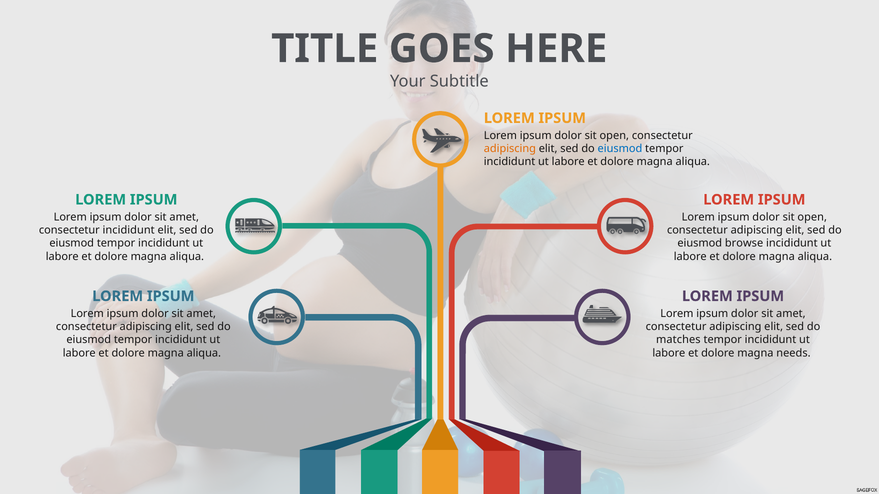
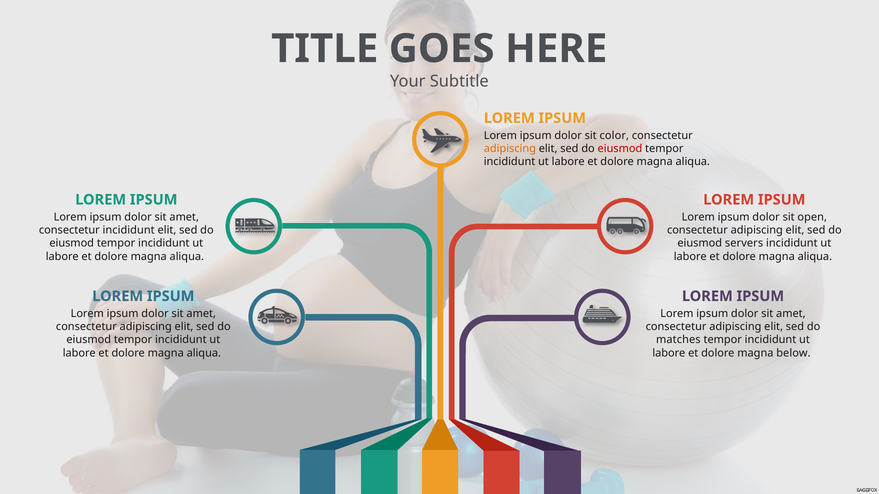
open at (614, 136): open -> color
eiusmod at (620, 149) colour: blue -> red
browse: browse -> servers
needs: needs -> below
